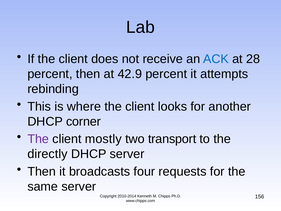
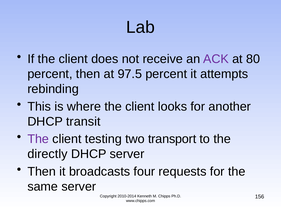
ACK colour: blue -> purple
28: 28 -> 80
42.9: 42.9 -> 97.5
corner: corner -> transit
mostly: mostly -> testing
